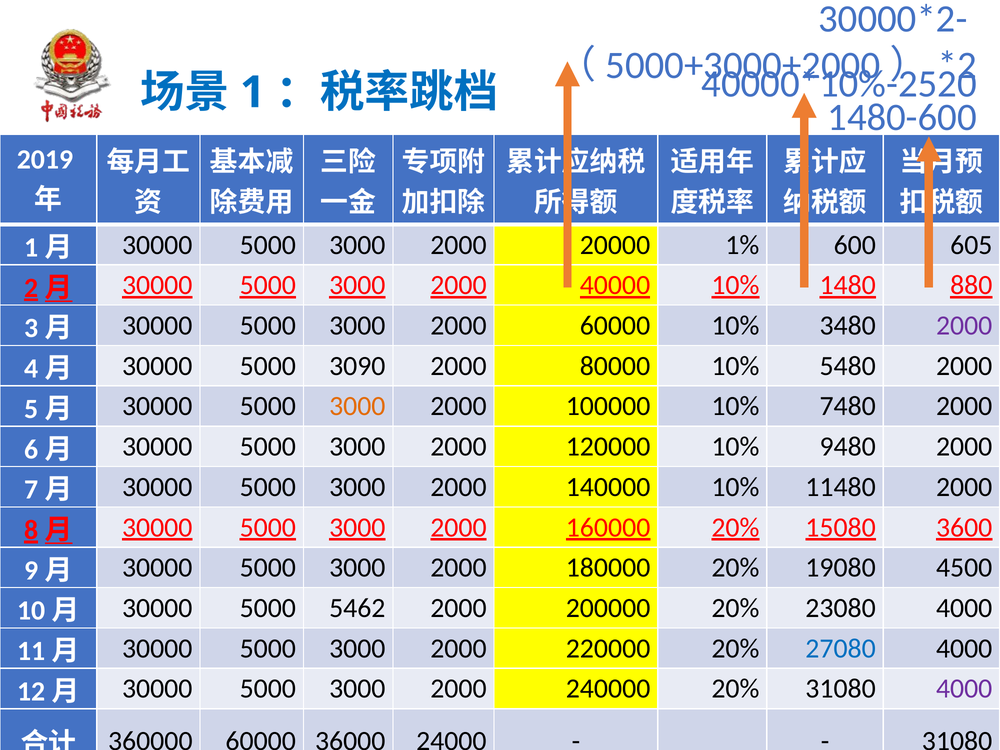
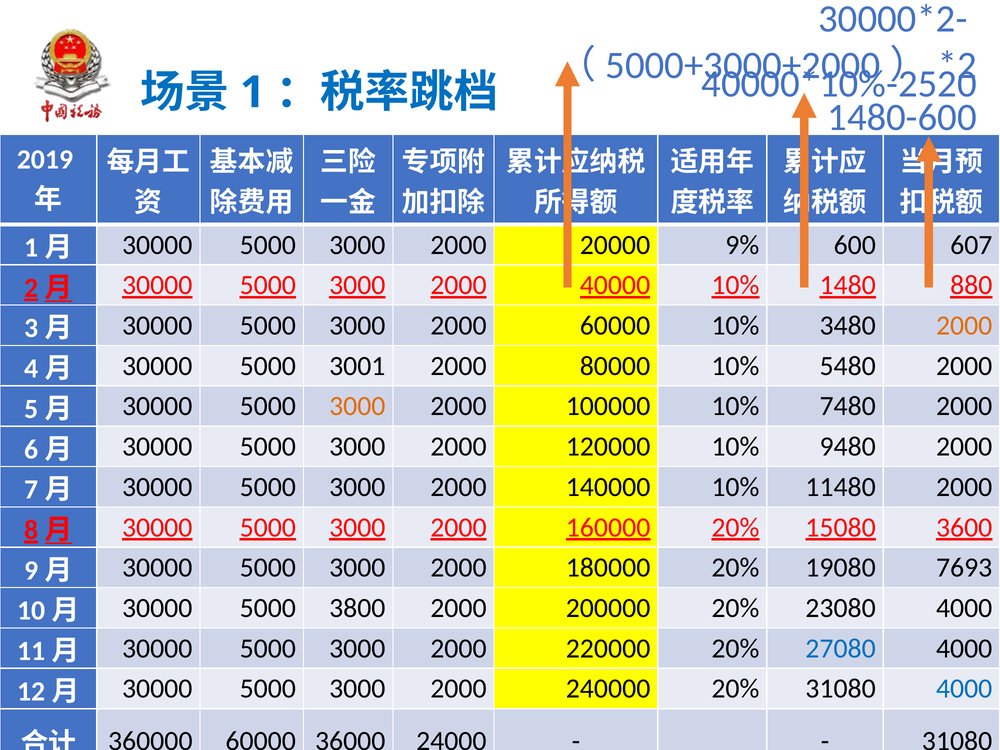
1%: 1% -> 9%
605: 605 -> 607
2000 at (964, 326) colour: purple -> orange
3090: 3090 -> 3001
4500: 4500 -> 7693
5462: 5462 -> 3800
4000 at (964, 689) colour: purple -> blue
